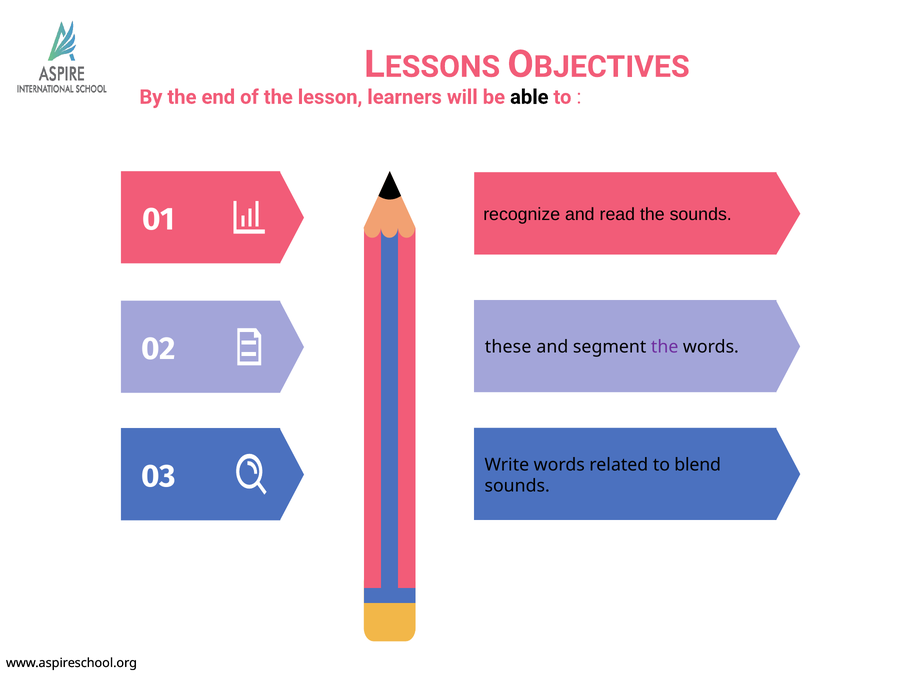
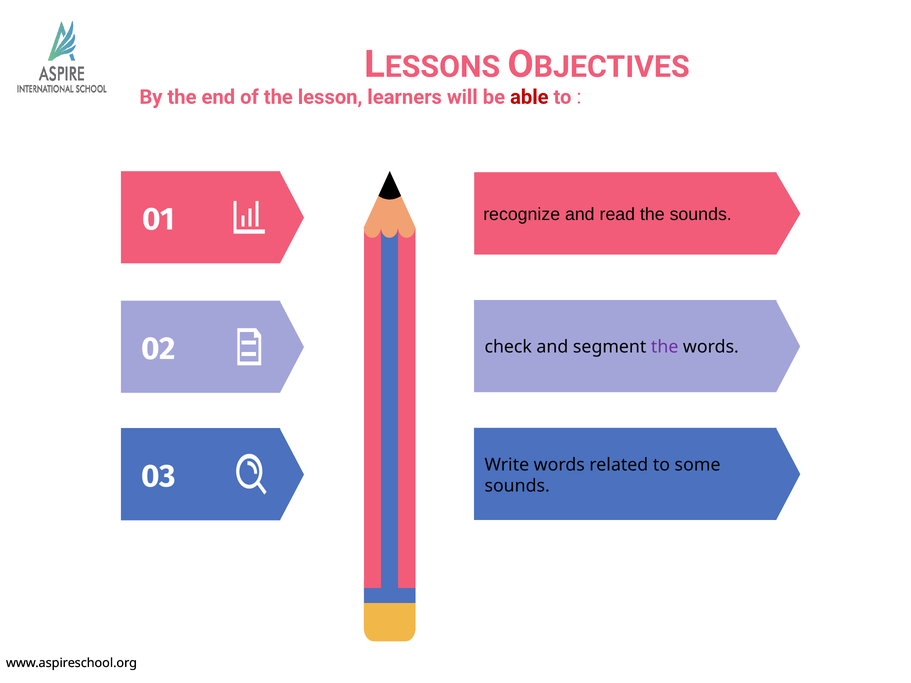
able colour: black -> red
these: these -> check
blend: blend -> some
